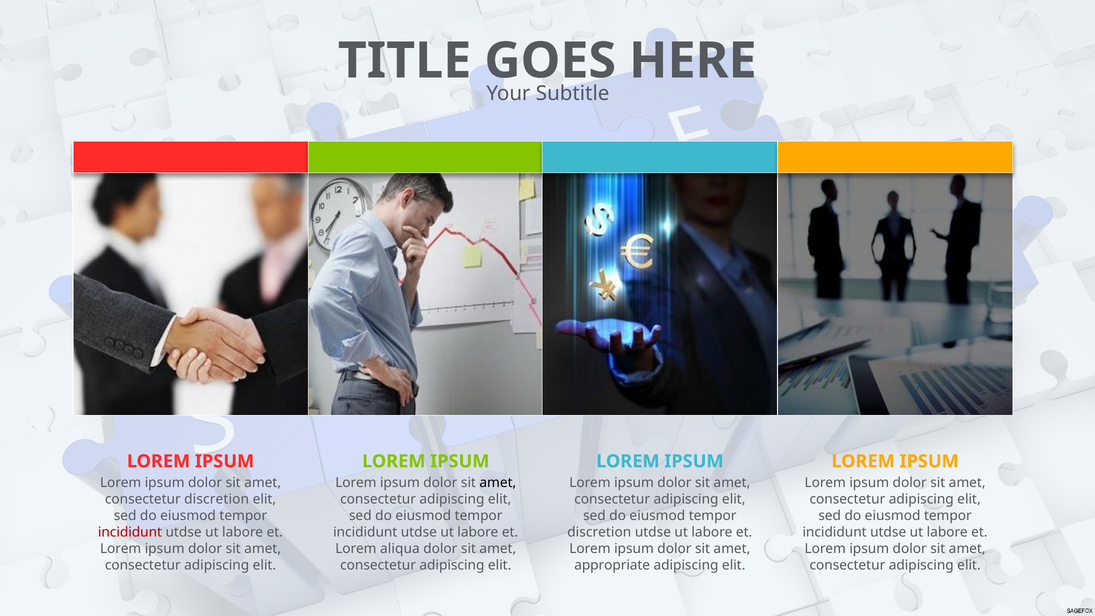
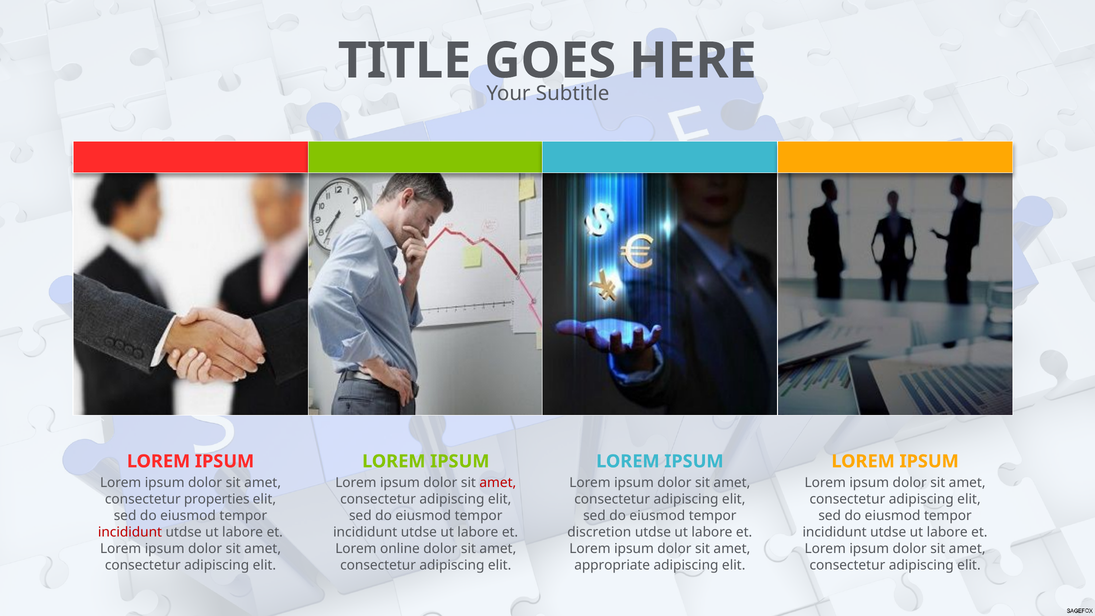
amet at (498, 483) colour: black -> red
consectetur discretion: discretion -> properties
aliqua: aliqua -> online
